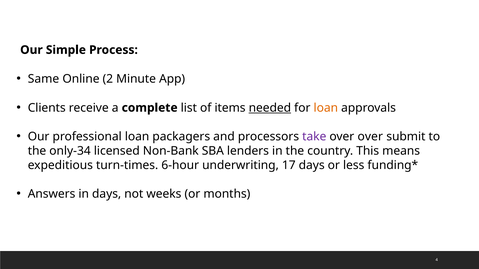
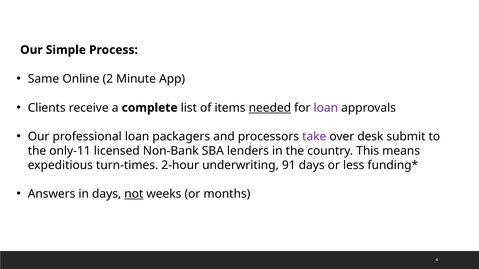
loan at (326, 108) colour: orange -> purple
over over: over -> desk
only-34: only-34 -> only-11
6-hour: 6-hour -> 2-hour
17: 17 -> 91
not underline: none -> present
